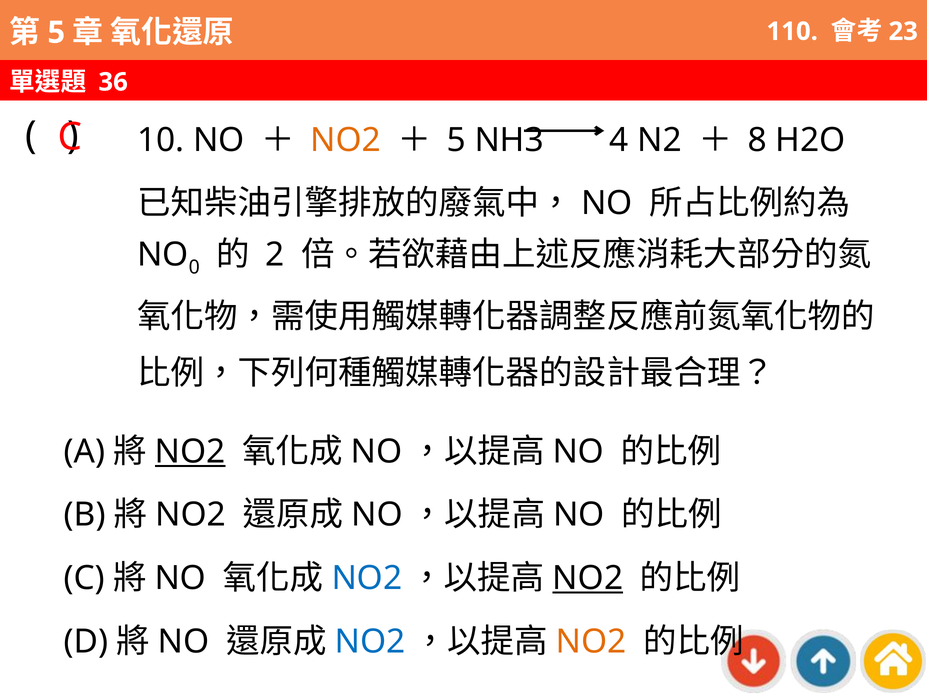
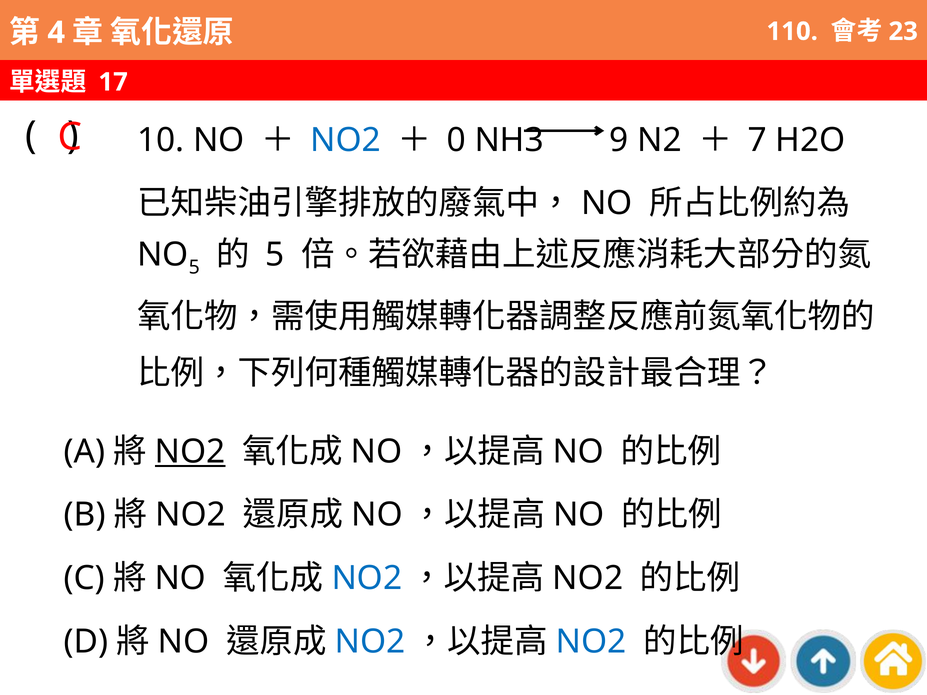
5 at (56, 33): 5 -> 4
36: 36 -> 17
NO2 at (346, 140) colour: orange -> blue
5 at (456, 140): 5 -> 0
4: 4 -> 9
8: 8 -> 7
NO 0: 0 -> 5
2 at (275, 255): 2 -> 5
NO2 at (588, 578) underline: present -> none
NO2 at (591, 642) colour: orange -> blue
